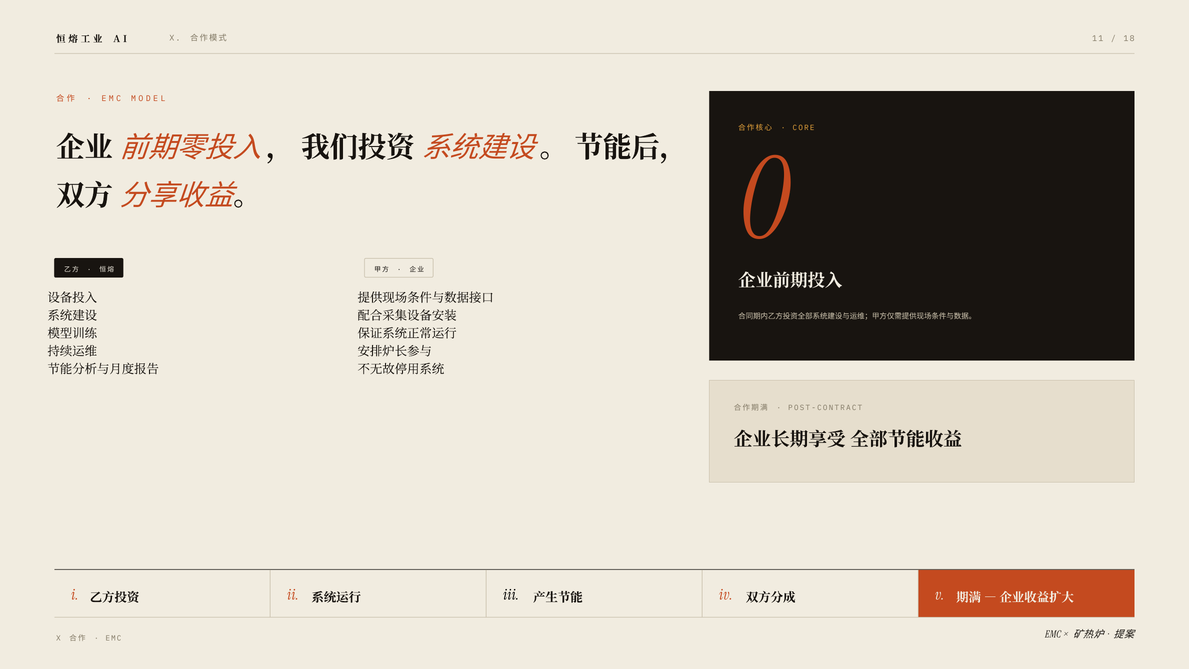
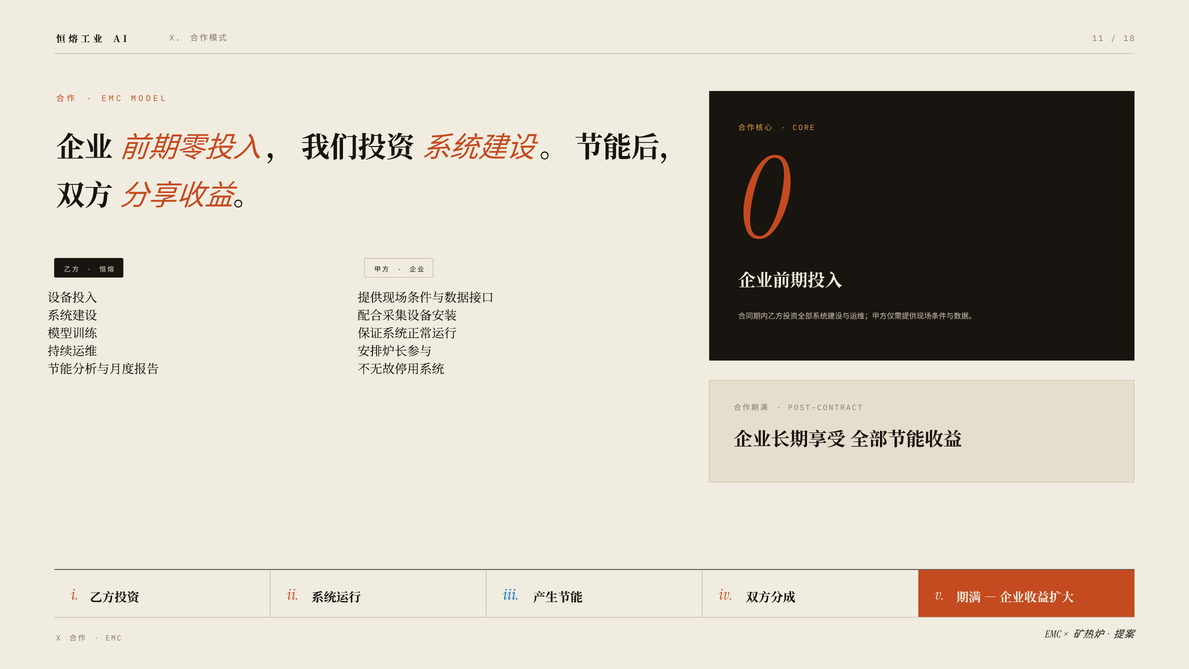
iii colour: black -> blue
